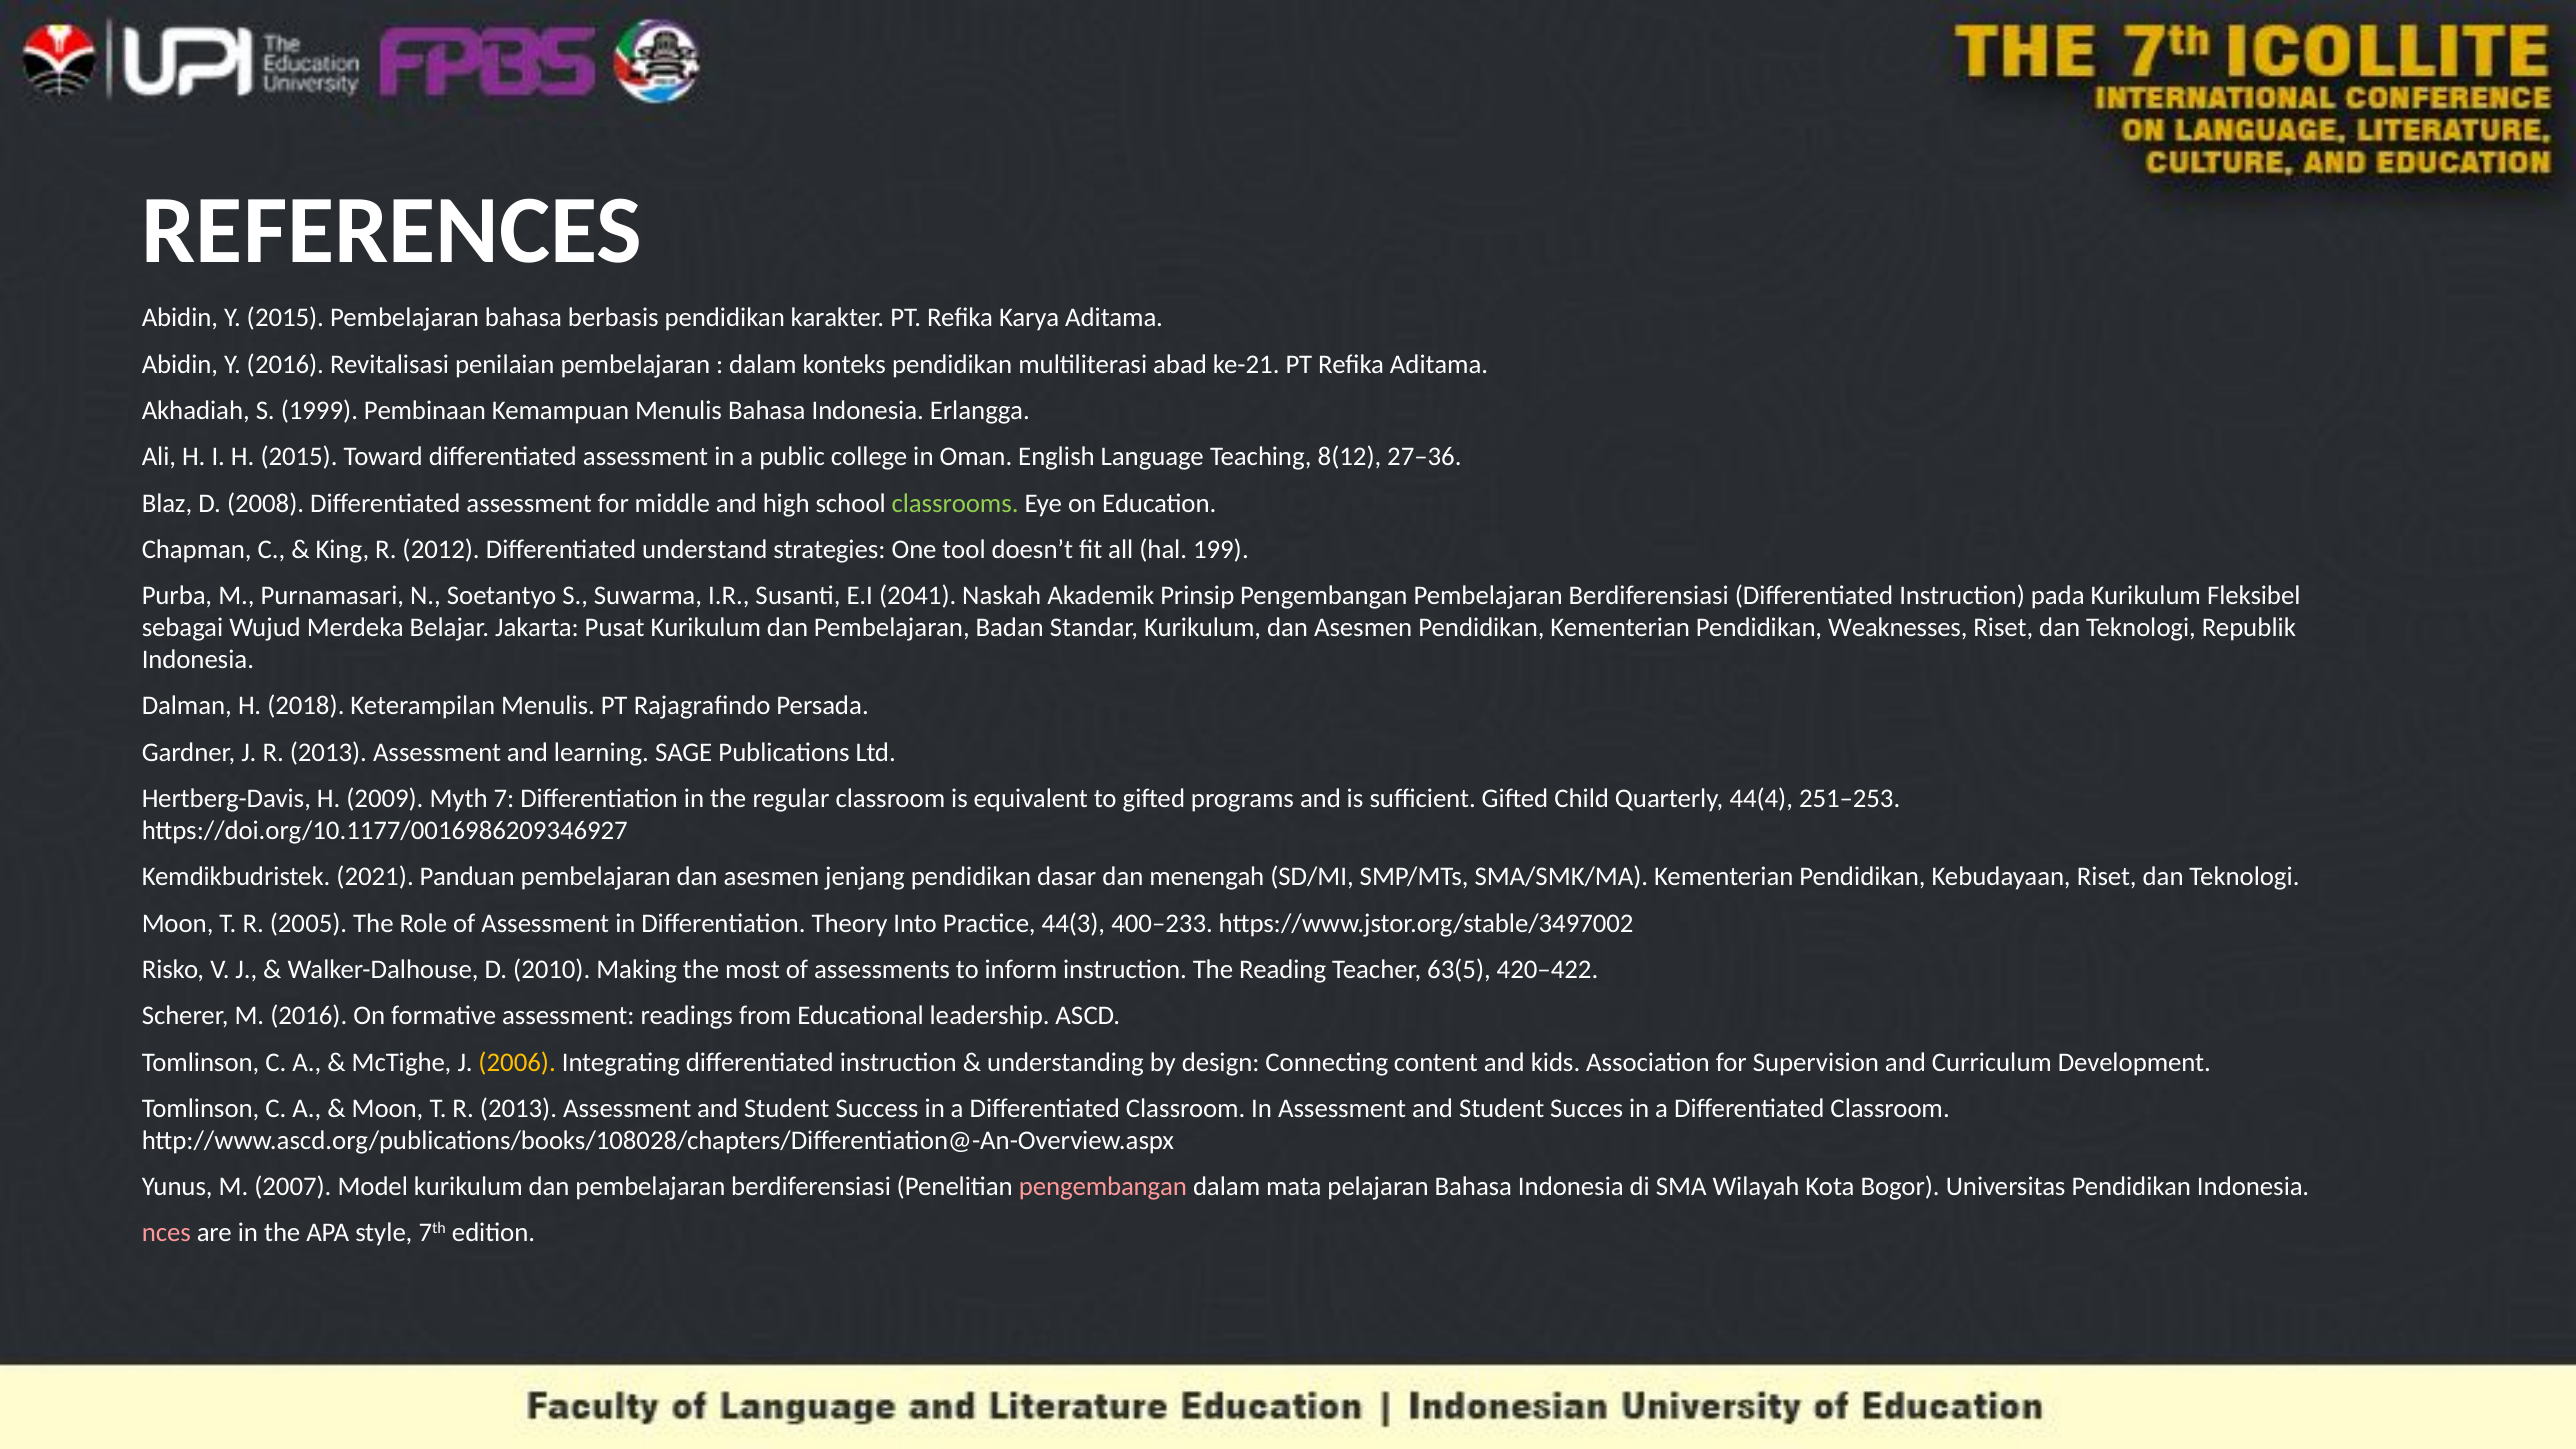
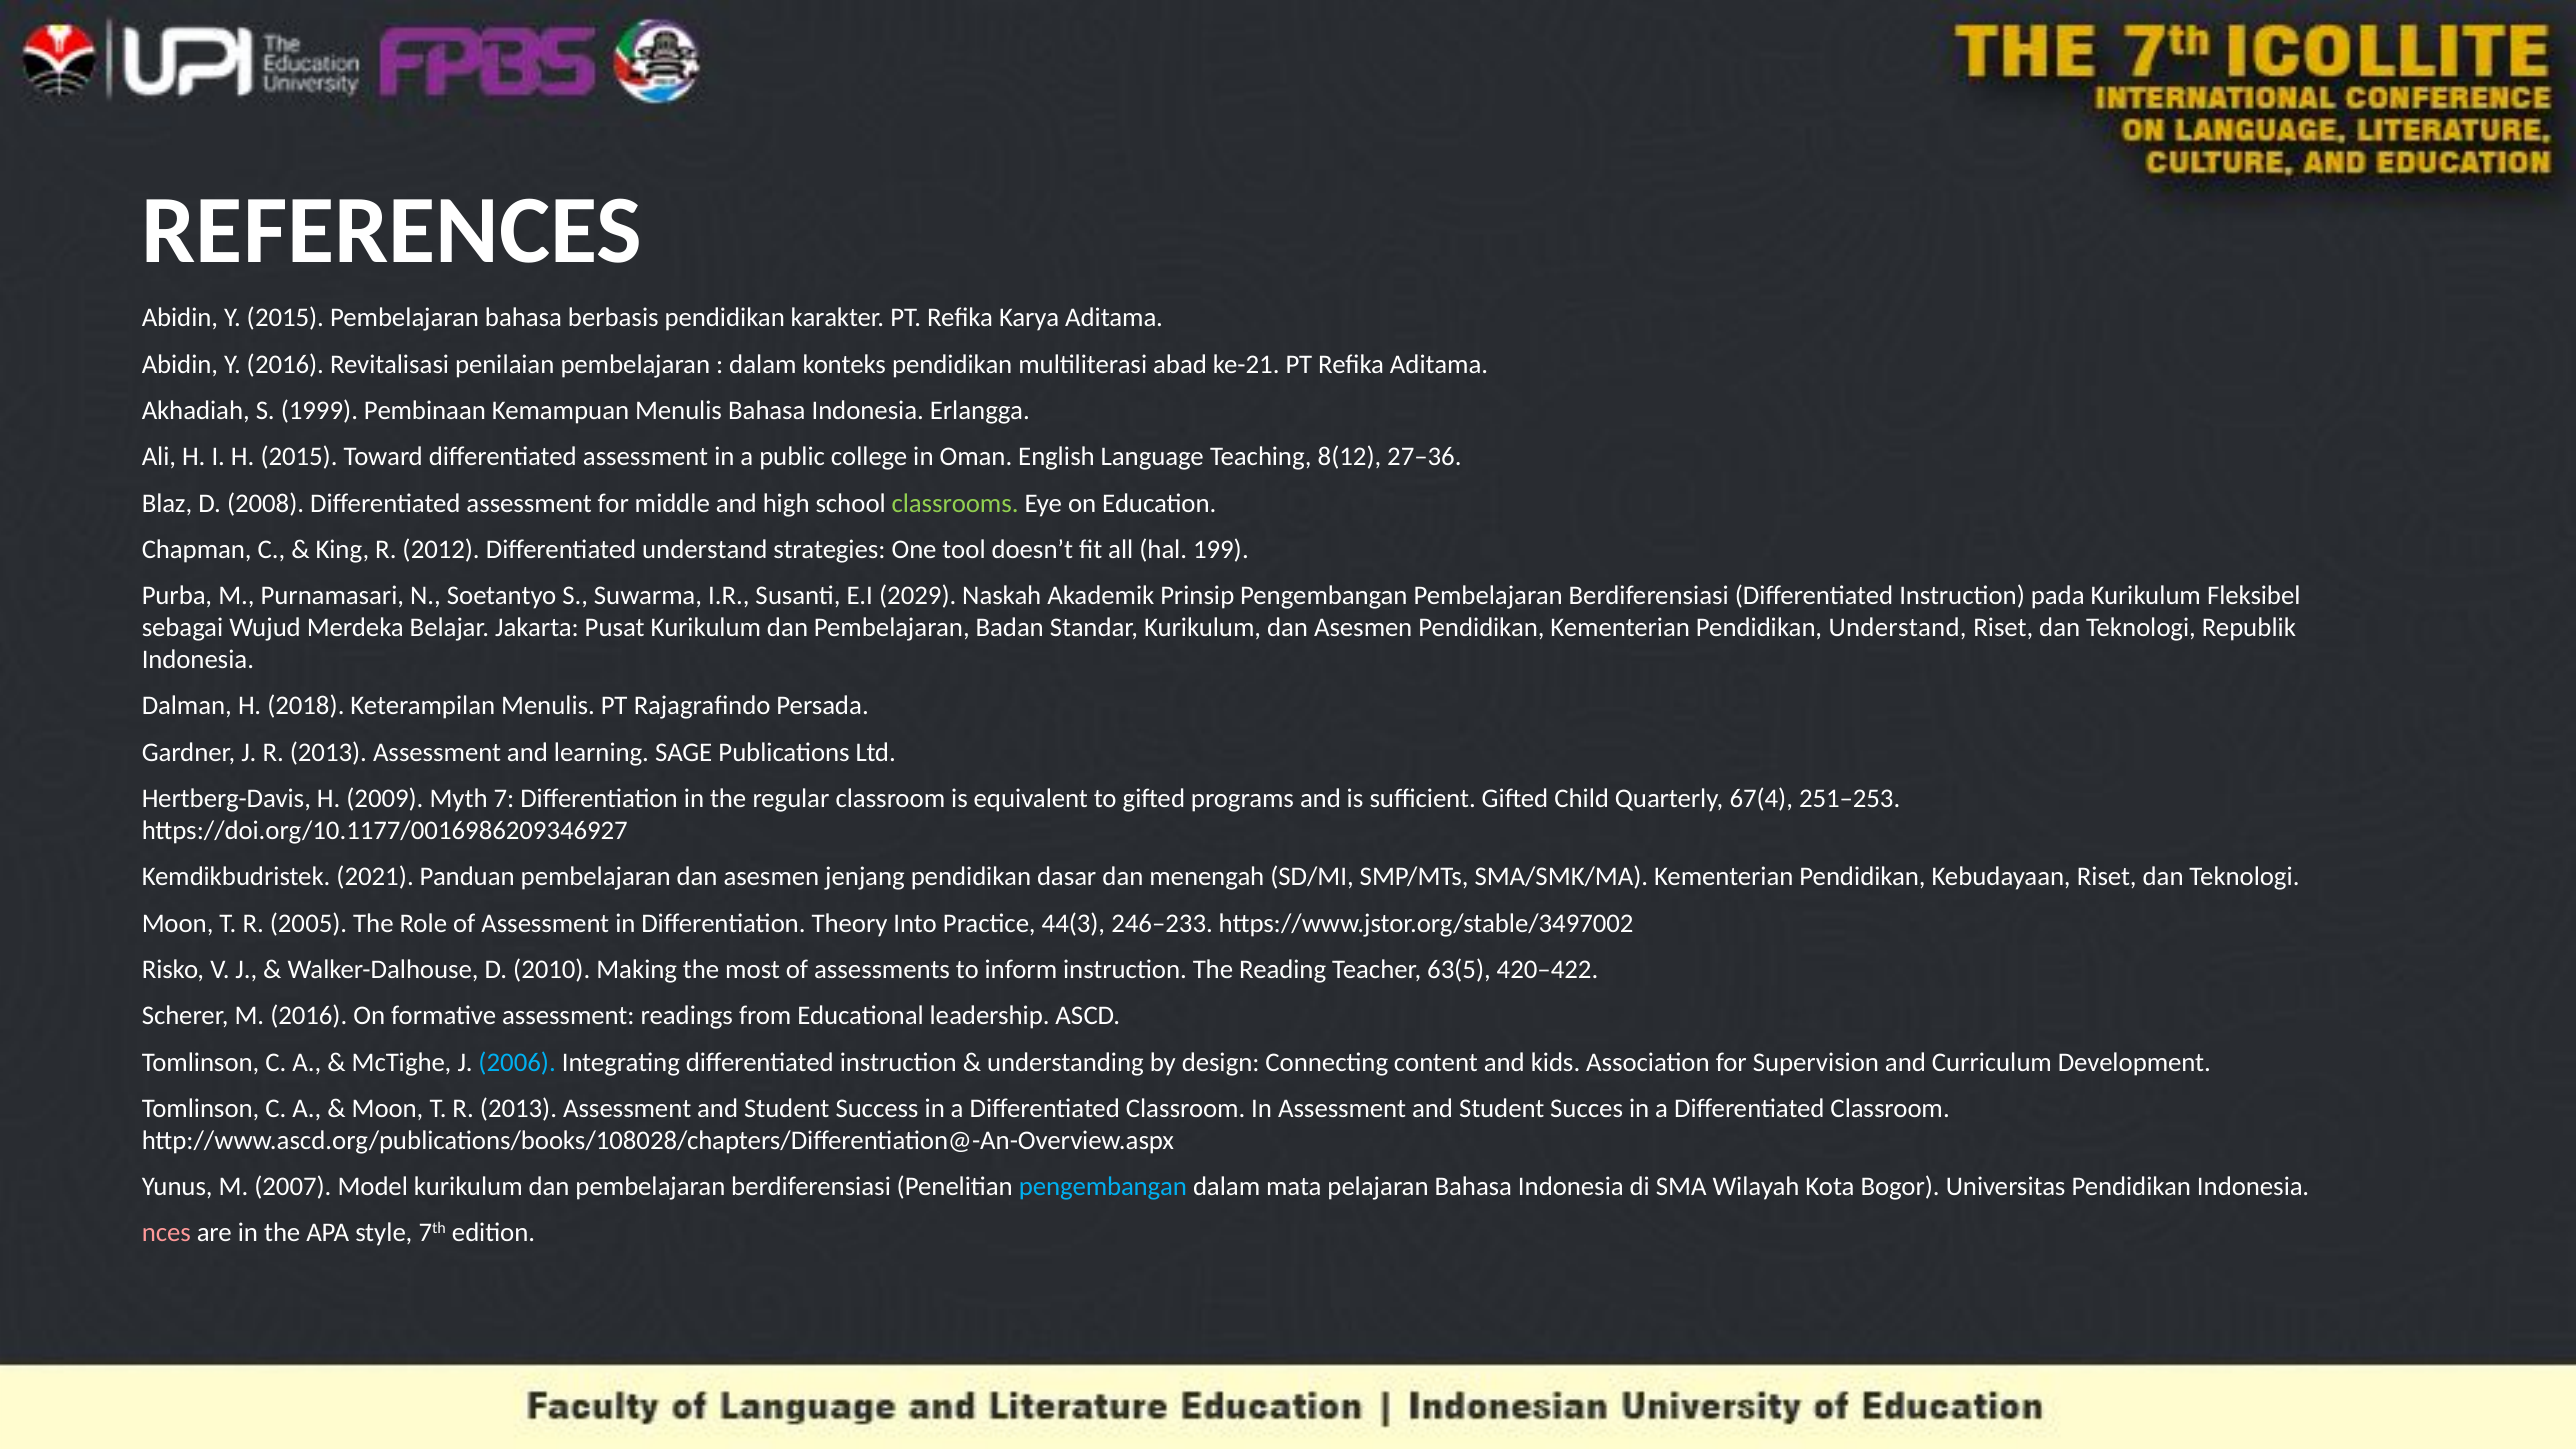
2041: 2041 -> 2029
Pendidikan Weaknesses: Weaknesses -> Understand
44(4: 44(4 -> 67(4
400–233: 400–233 -> 246–233
2006 colour: yellow -> light blue
pengembangan at (1103, 1187) colour: pink -> light blue
